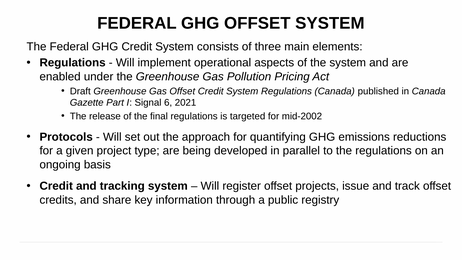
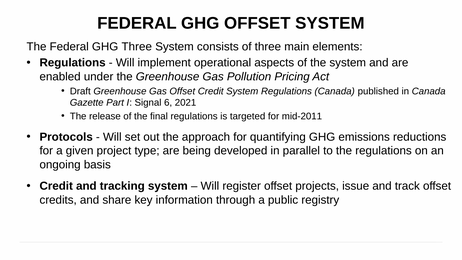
GHG Credit: Credit -> Three
mid-2002: mid-2002 -> mid-2011
